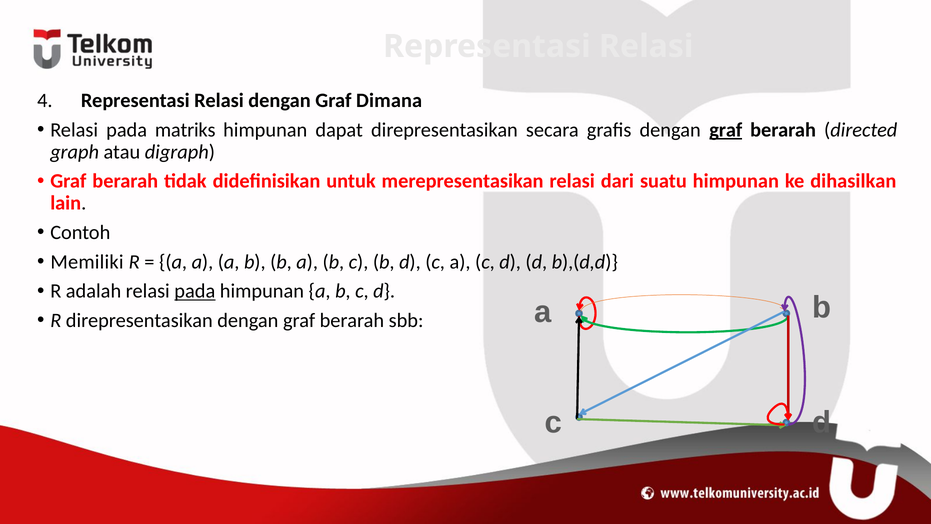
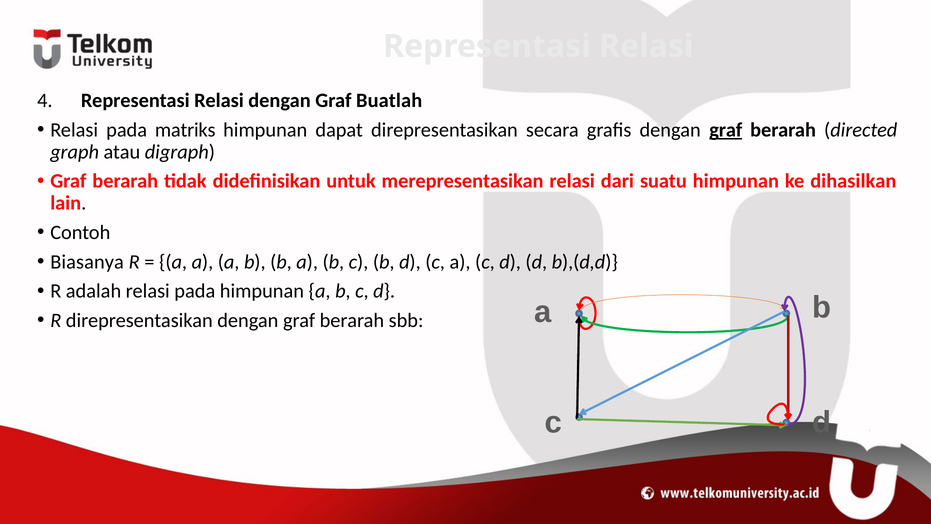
Dimana: Dimana -> Buatlah
Memiliki: Memiliki -> Biasanya
pada at (195, 291) underline: present -> none
